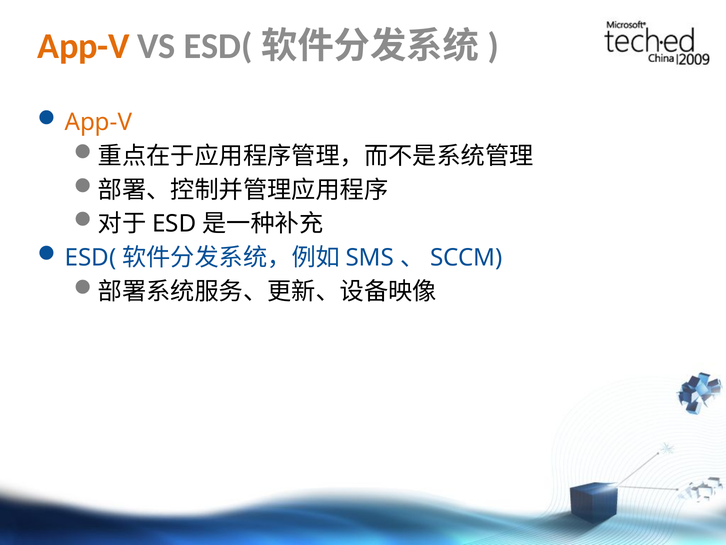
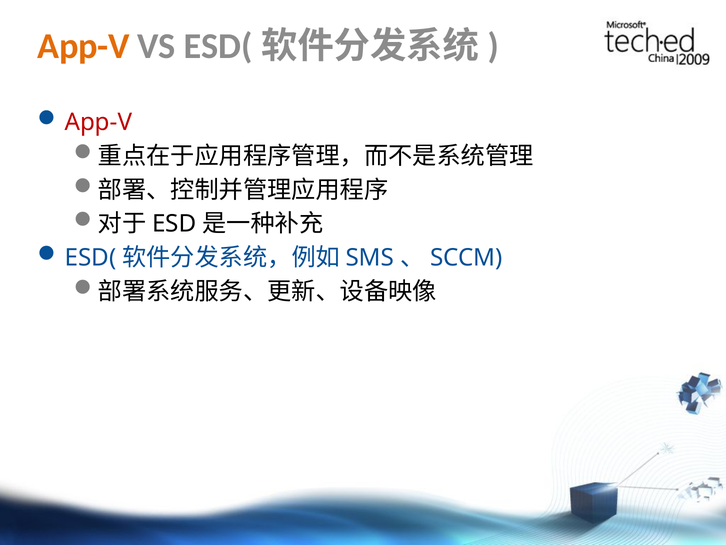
App-V at (98, 122) colour: orange -> red
